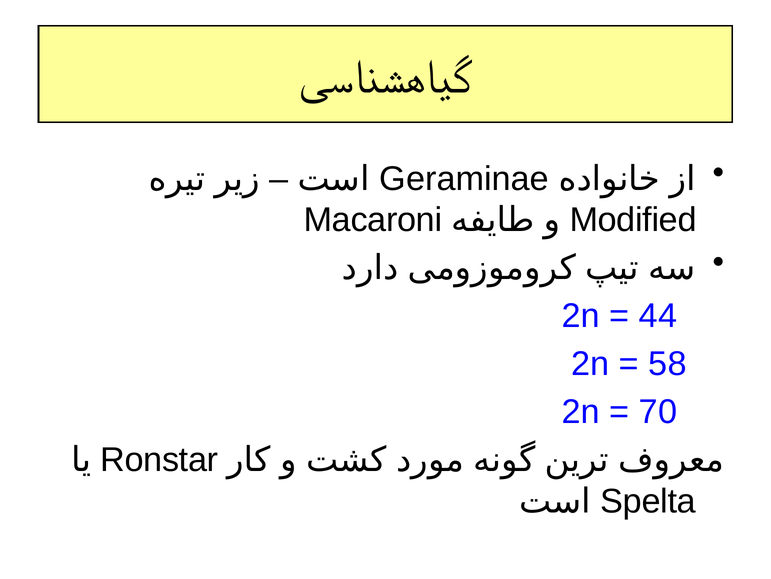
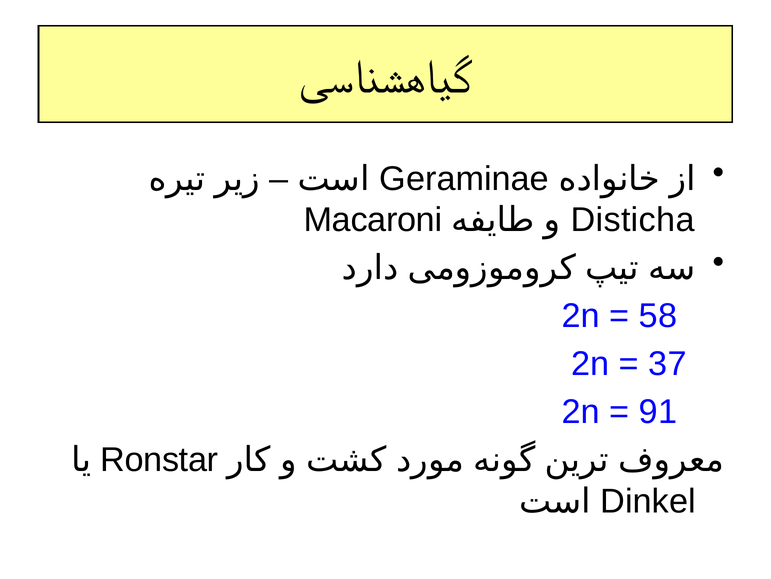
Modified: Modified -> Disticha
44: 44 -> 58
58: 58 -> 37
70: 70 -> 91
Spelta: Spelta -> Dinkel
